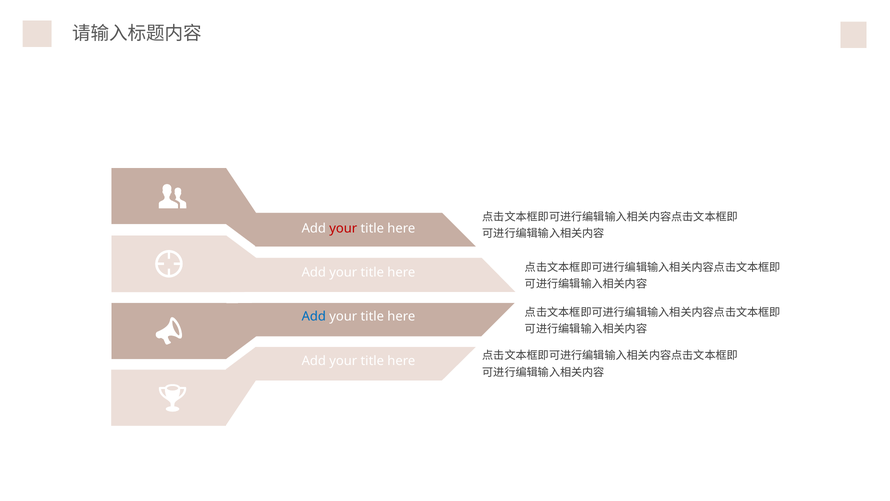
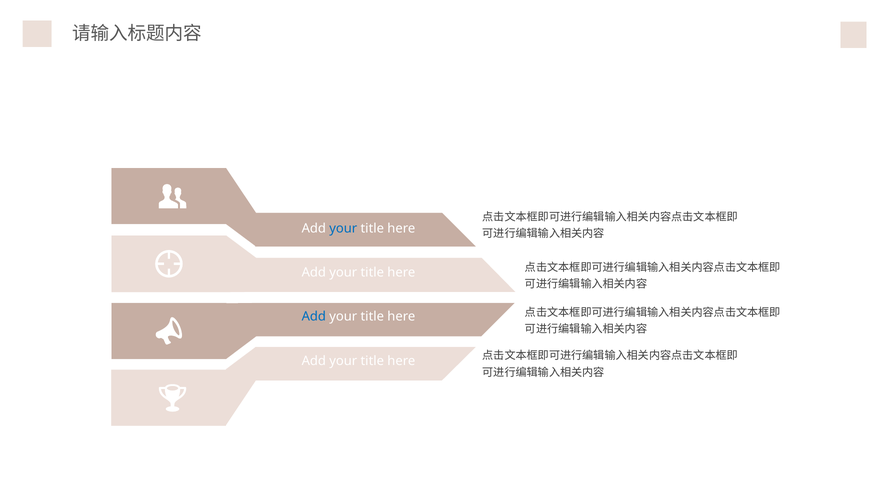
your at (343, 228) colour: red -> blue
